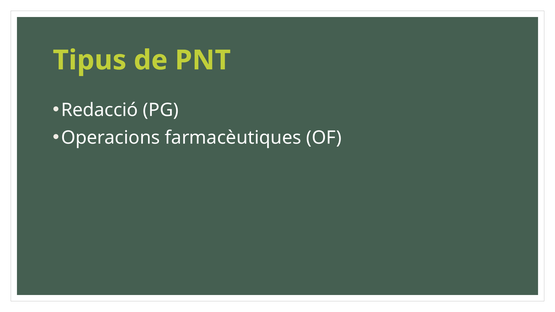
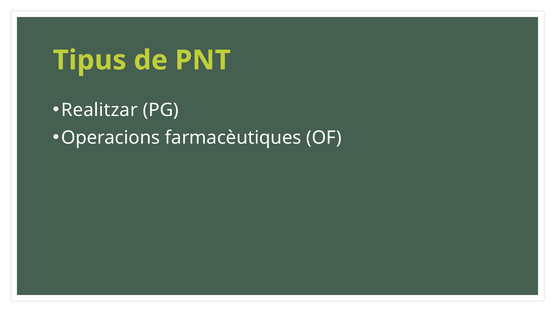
Redacció: Redacció -> Realitzar
